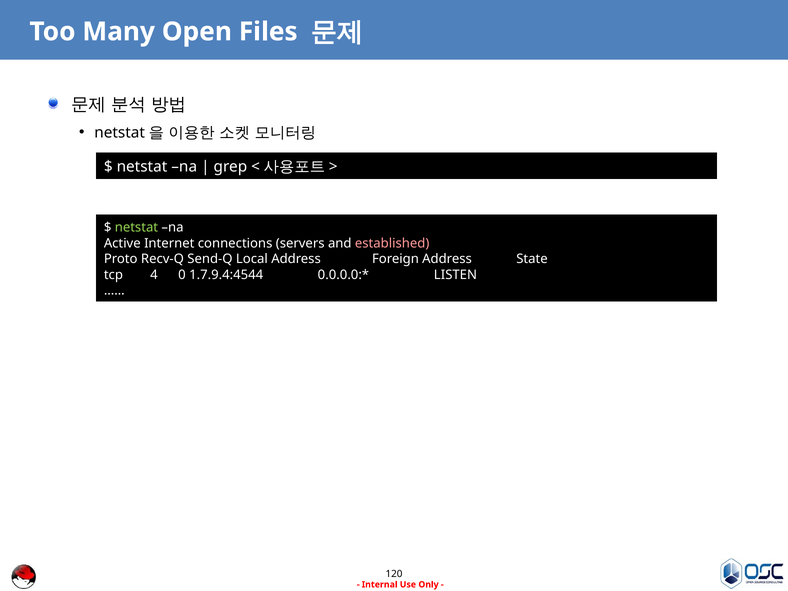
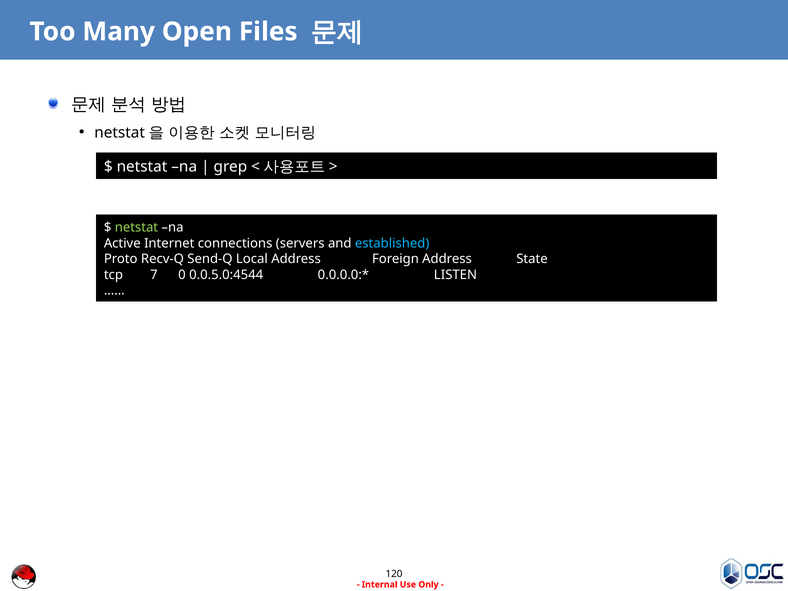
established colour: pink -> light blue
4: 4 -> 7
1.7.9.4:4544: 1.7.9.4:4544 -> 0.0.5.0:4544
